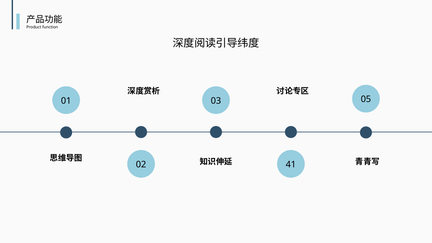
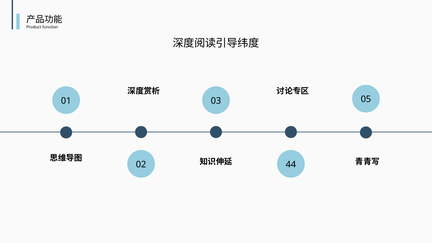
41: 41 -> 44
